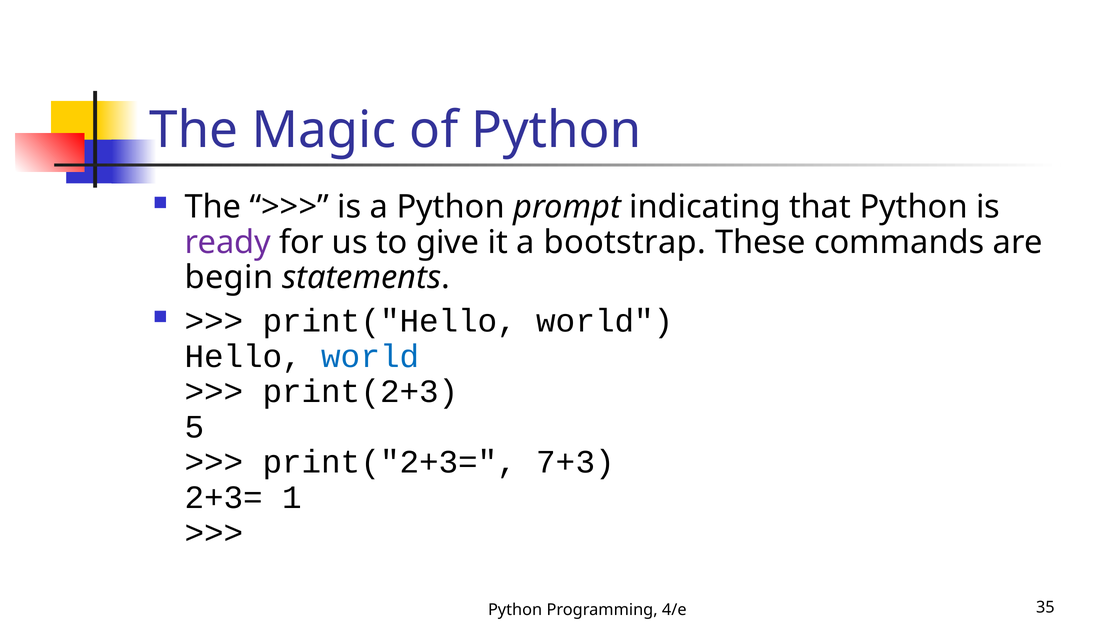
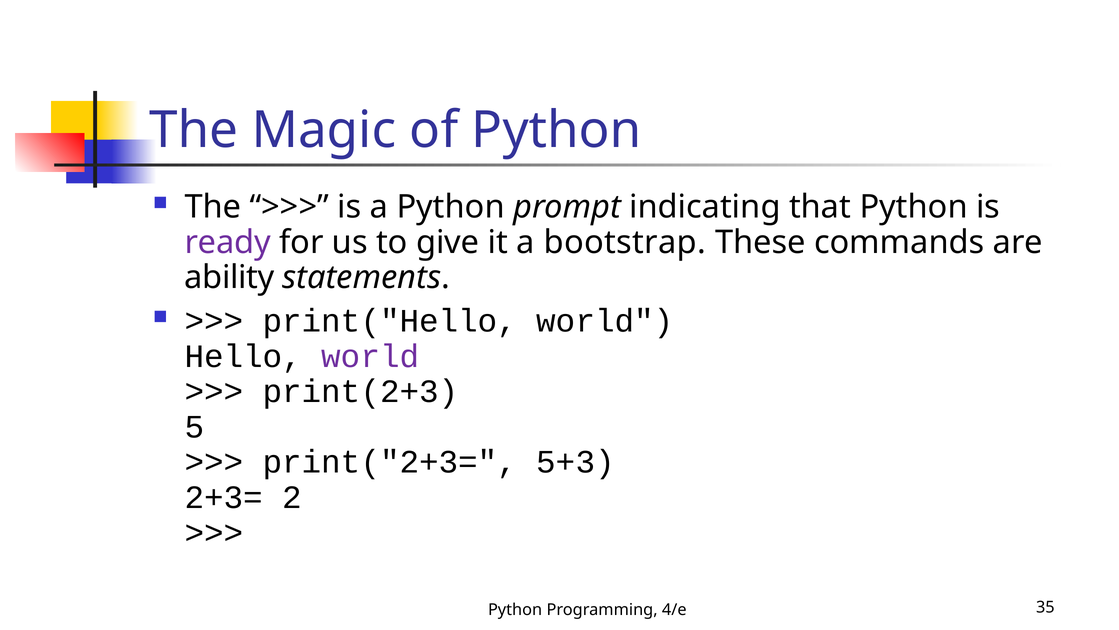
begin: begin -> ability
world at (370, 356) colour: blue -> purple
7+3: 7+3 -> 5+3
1: 1 -> 2
